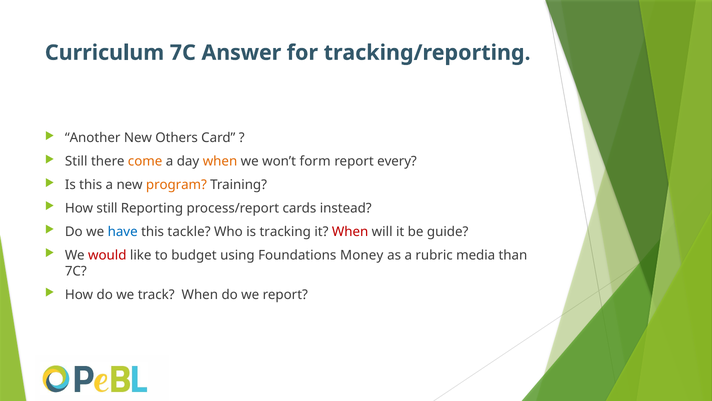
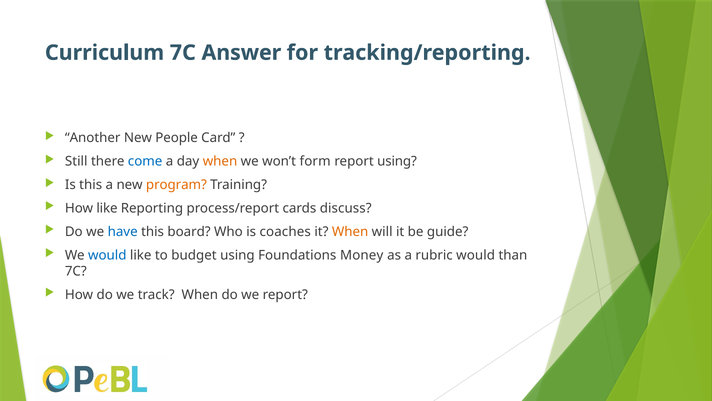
Others: Others -> People
come colour: orange -> blue
report every: every -> using
How still: still -> like
instead: instead -> discuss
tackle: tackle -> board
tracking: tracking -> coaches
When at (350, 232) colour: red -> orange
would at (107, 255) colour: red -> blue
rubric media: media -> would
